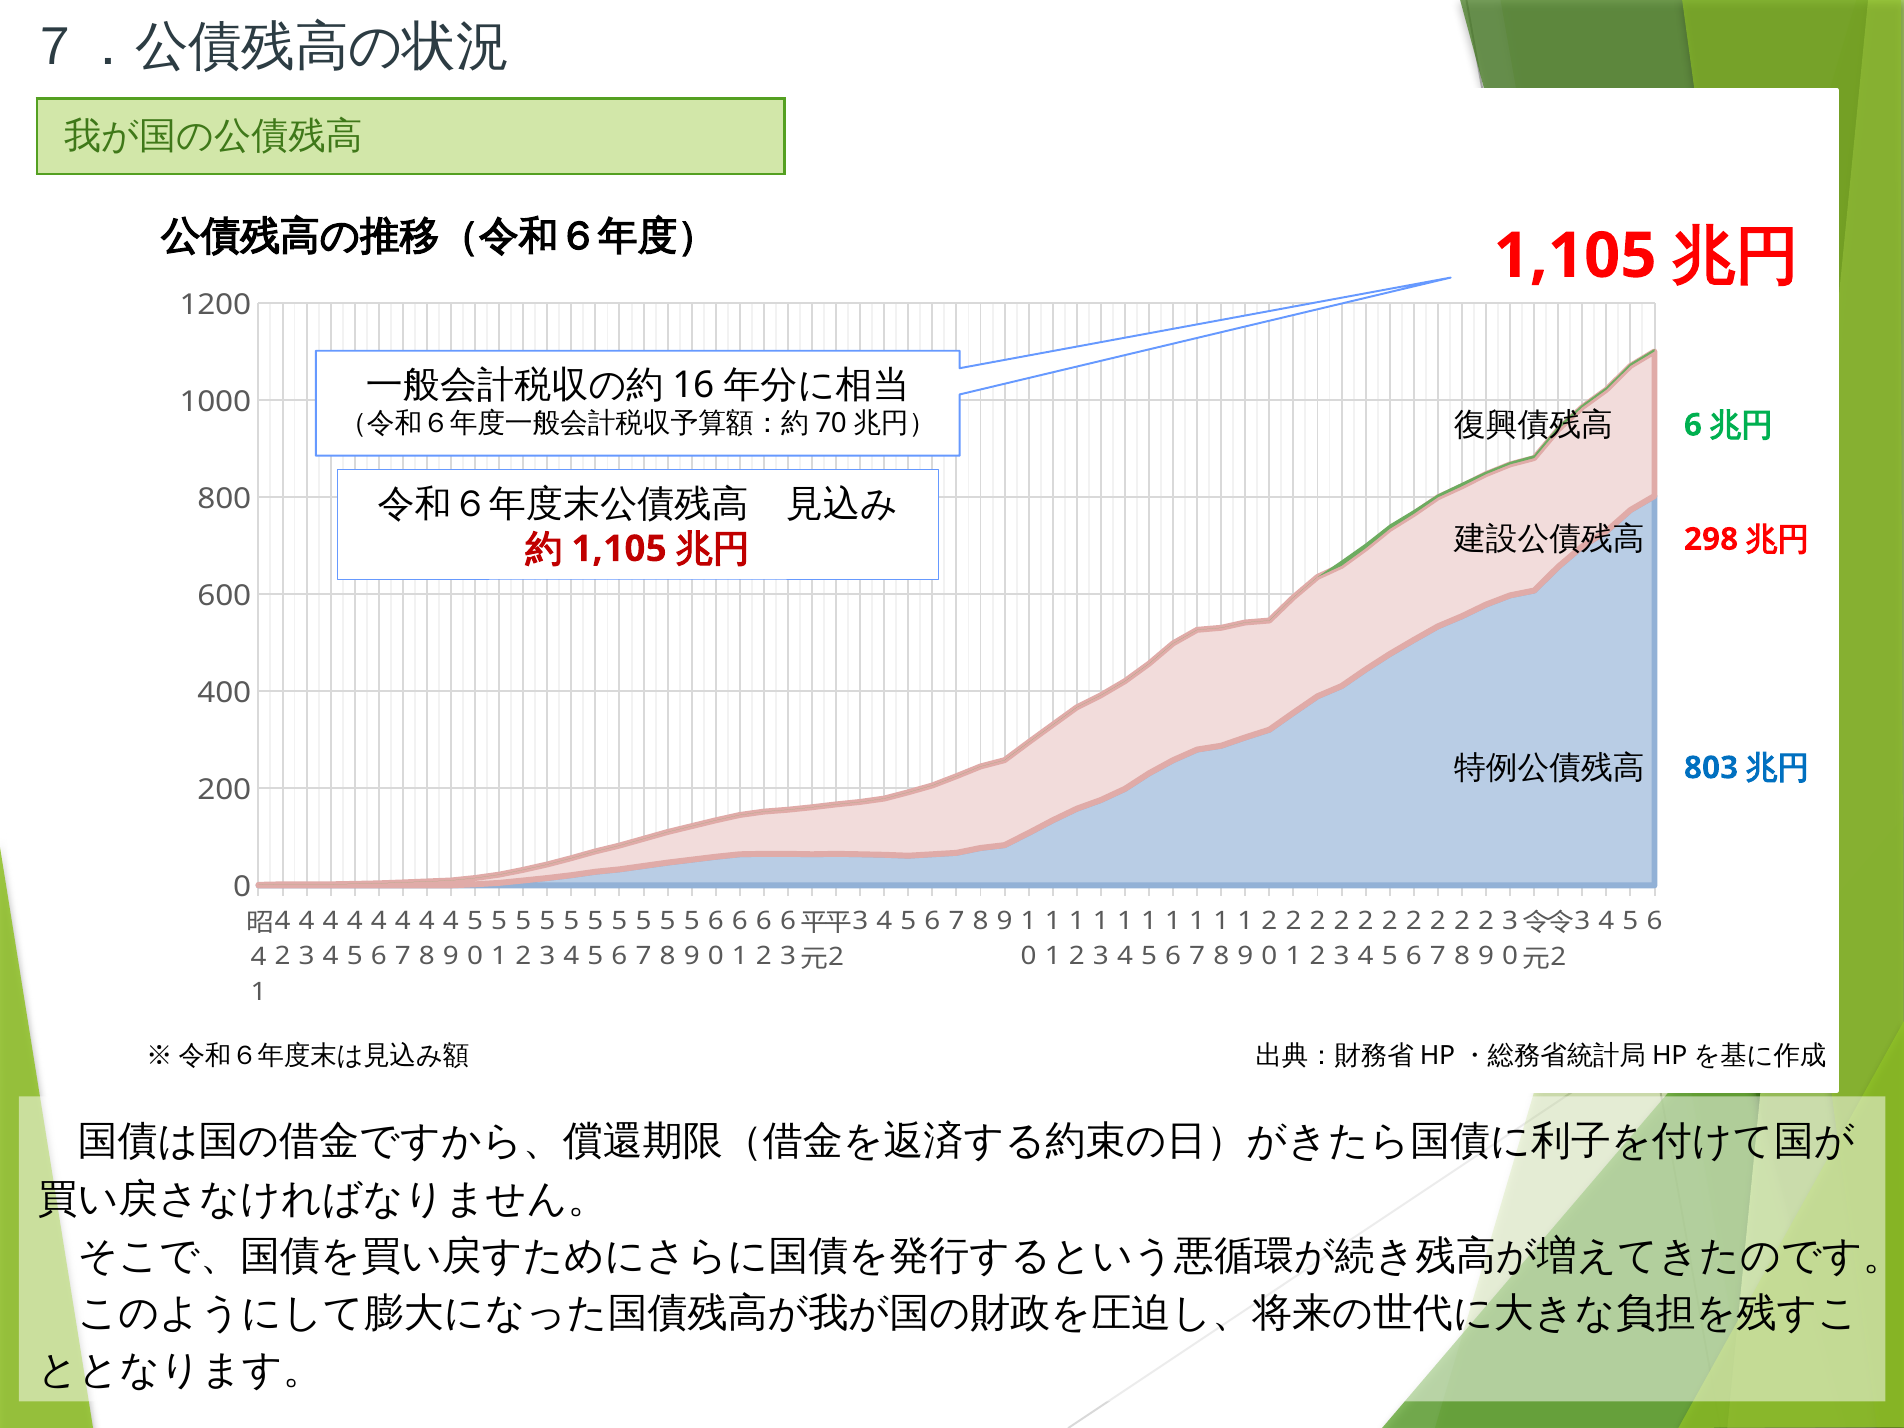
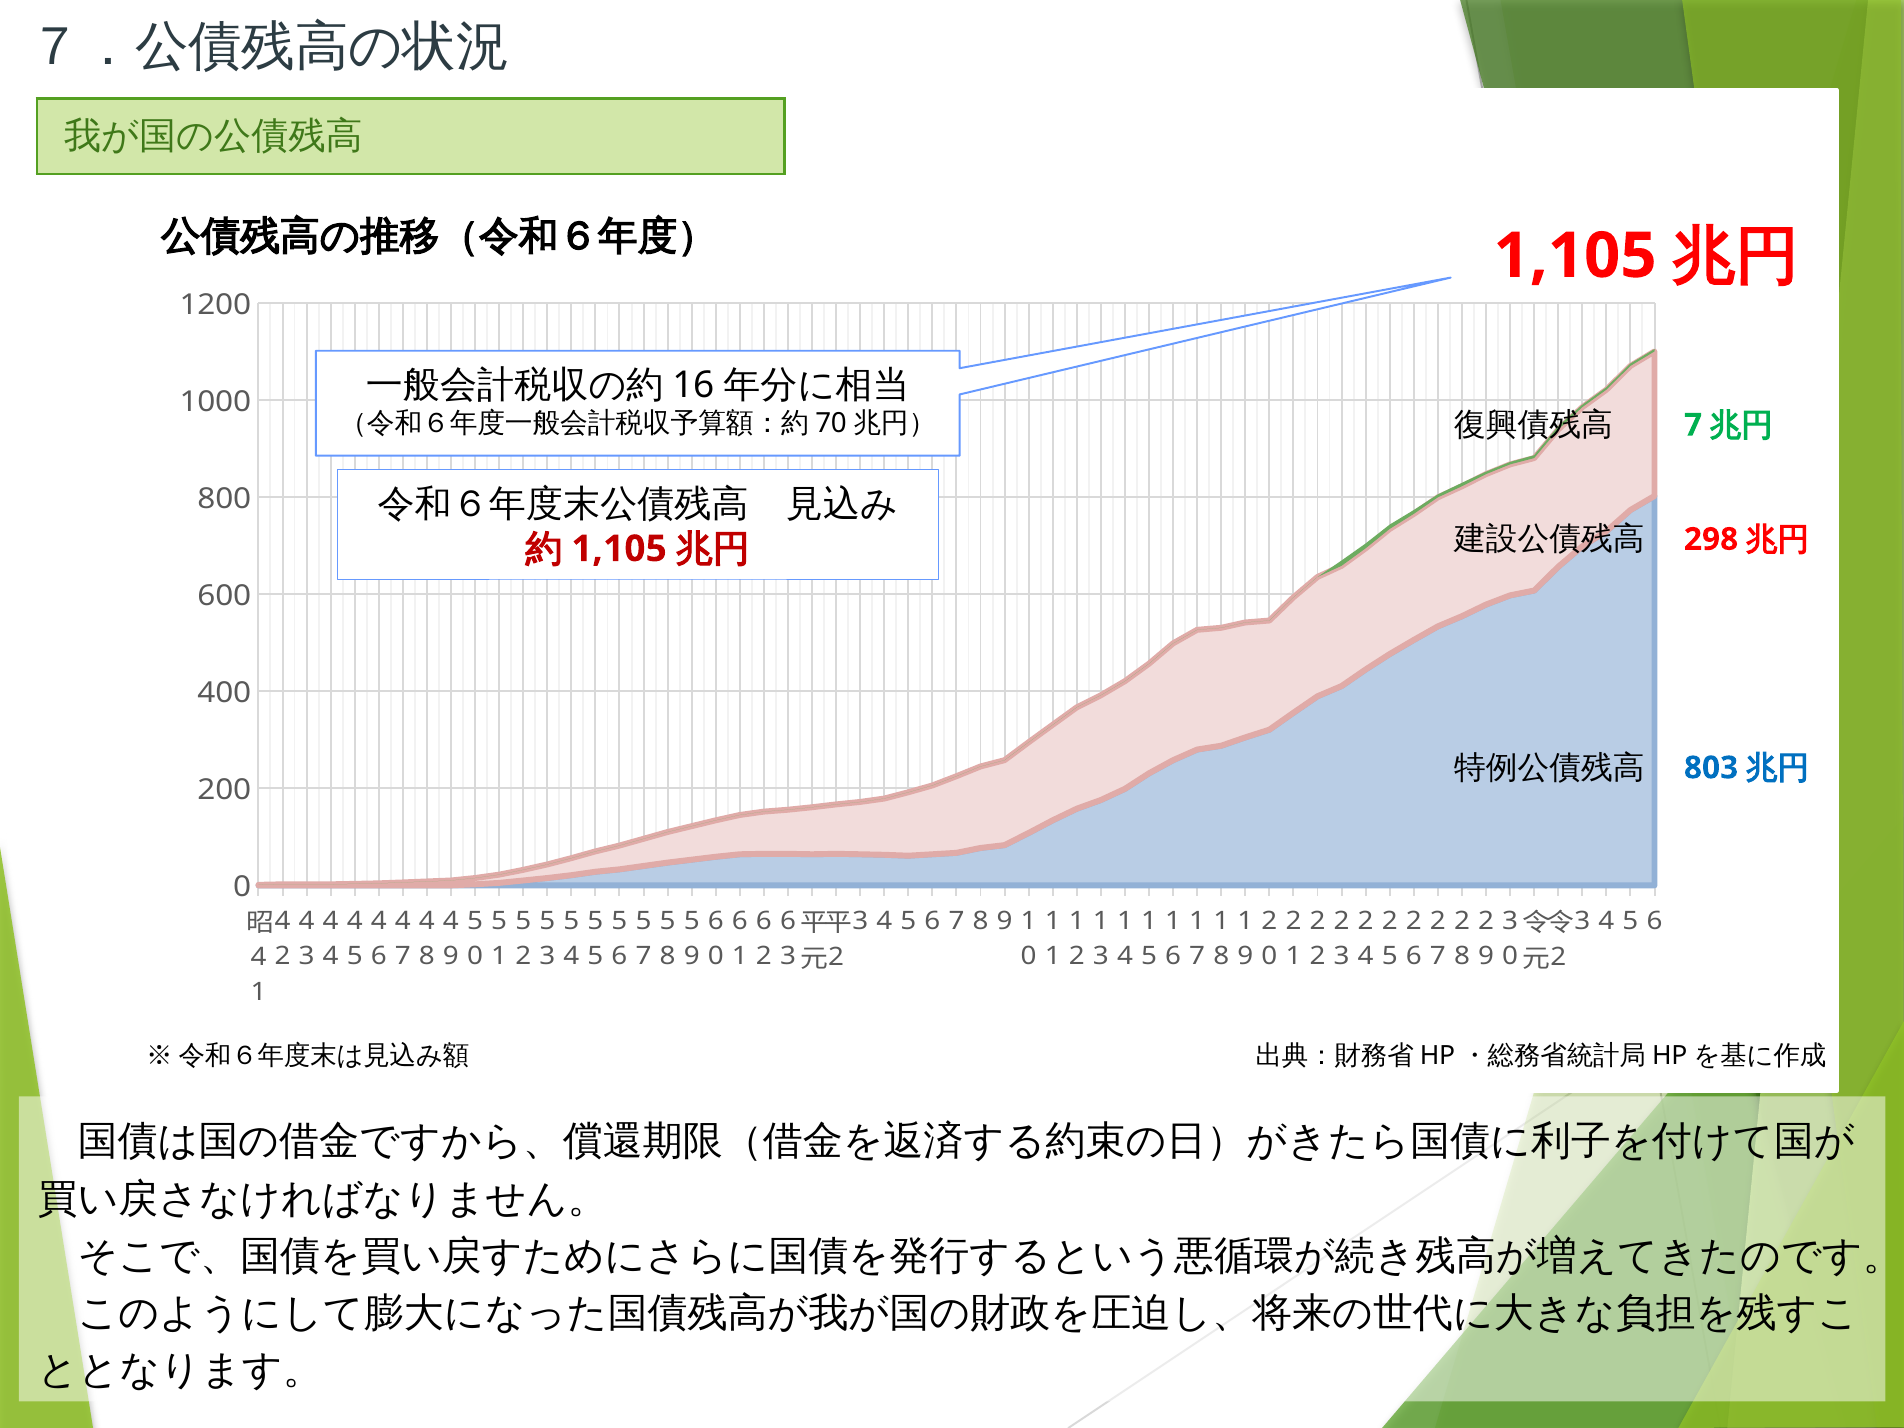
6 at (1693, 425): 6 -> 7
